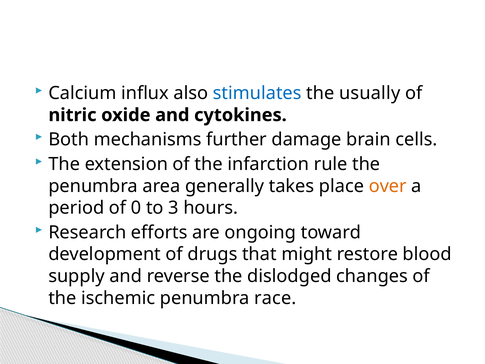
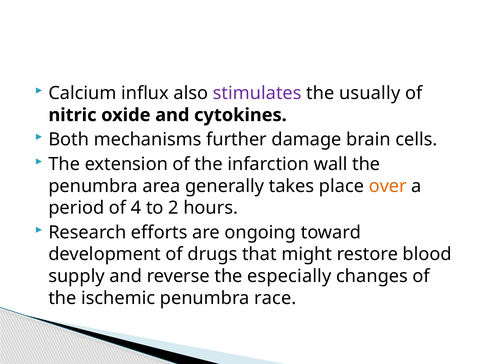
stimulates colour: blue -> purple
rule: rule -> wall
0: 0 -> 4
3: 3 -> 2
dislodged: dislodged -> especially
